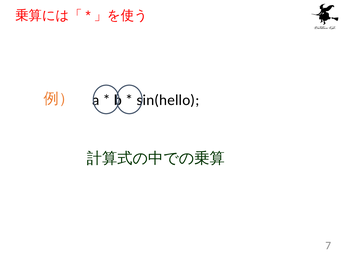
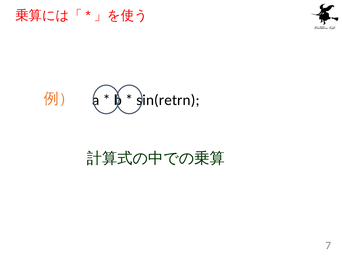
sin(hello: sin(hello -> sin(retrn
